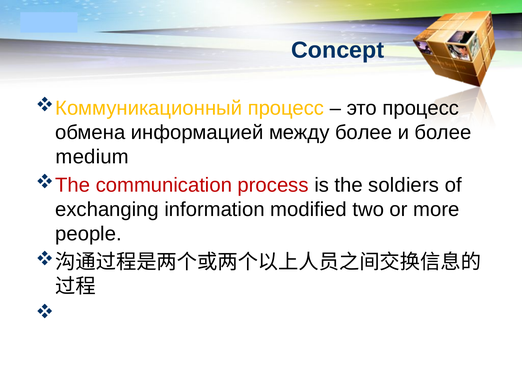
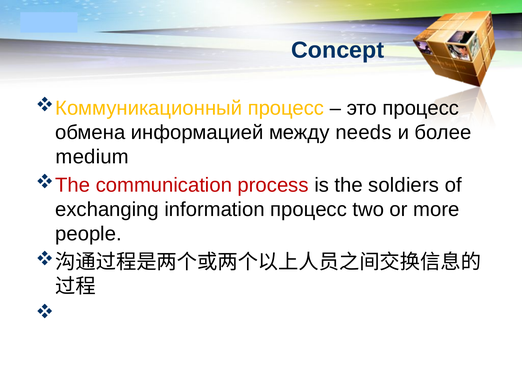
между более: более -> needs
information modified: modified -> процесс
